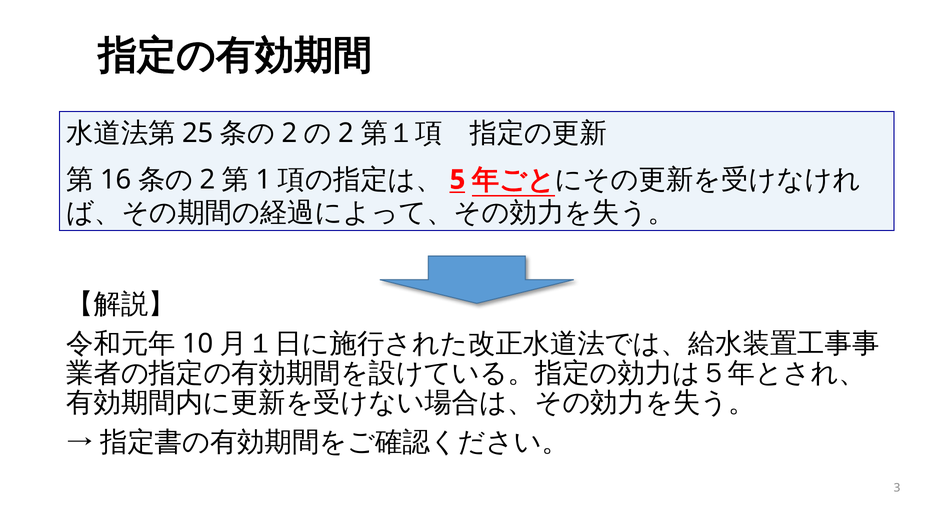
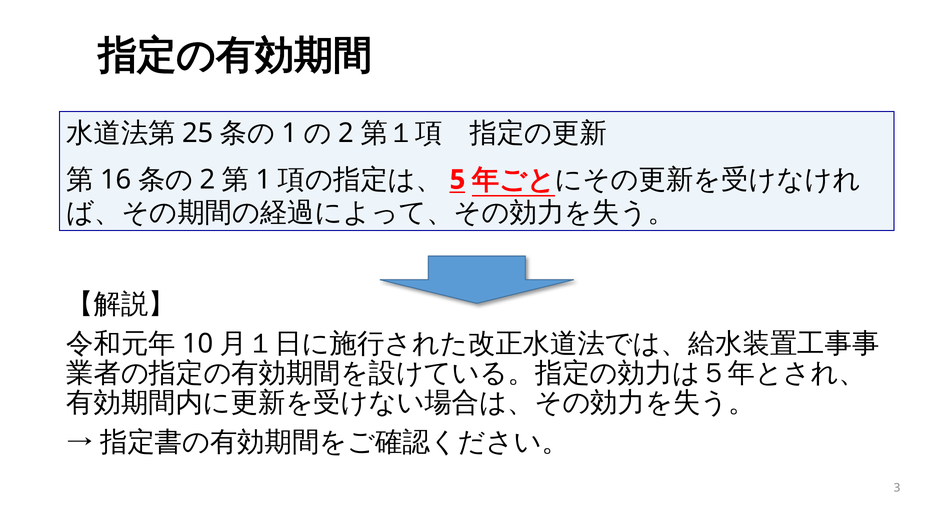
2 at (290, 133): 2 -> 1
